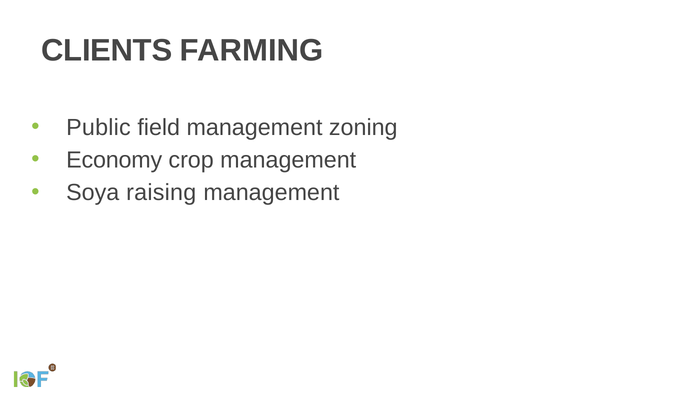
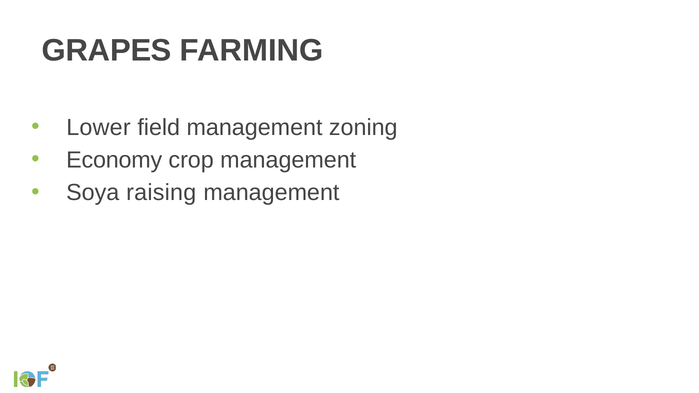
CLIENTS: CLIENTS -> GRAPES
Public: Public -> Lower
